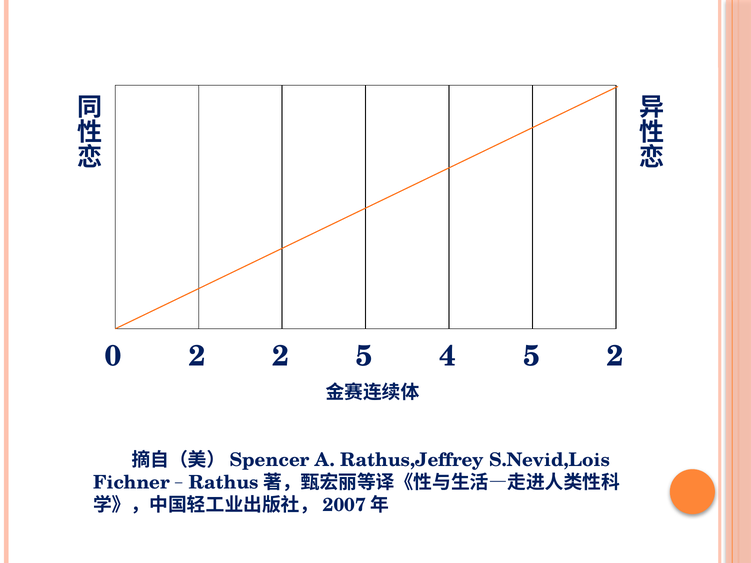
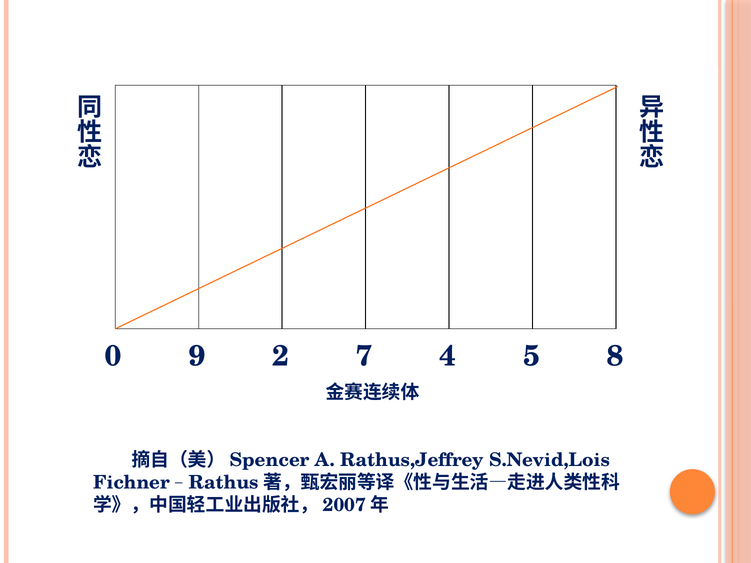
0 2: 2 -> 9
2 5: 5 -> 7
5 2: 2 -> 8
